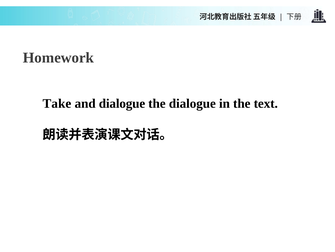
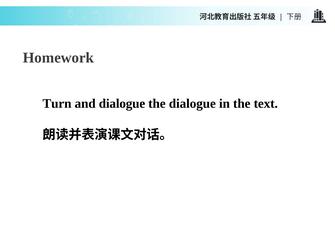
Take: Take -> Turn
